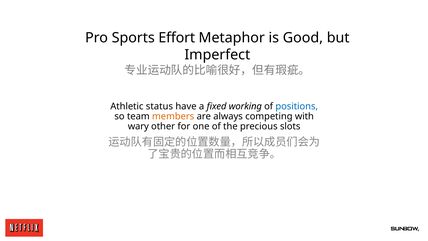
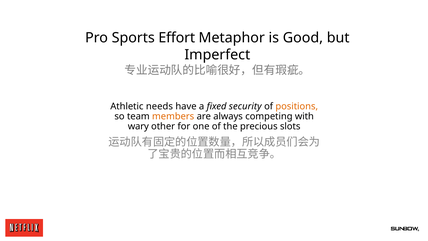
status: status -> needs
working: working -> security
positions colour: blue -> orange
